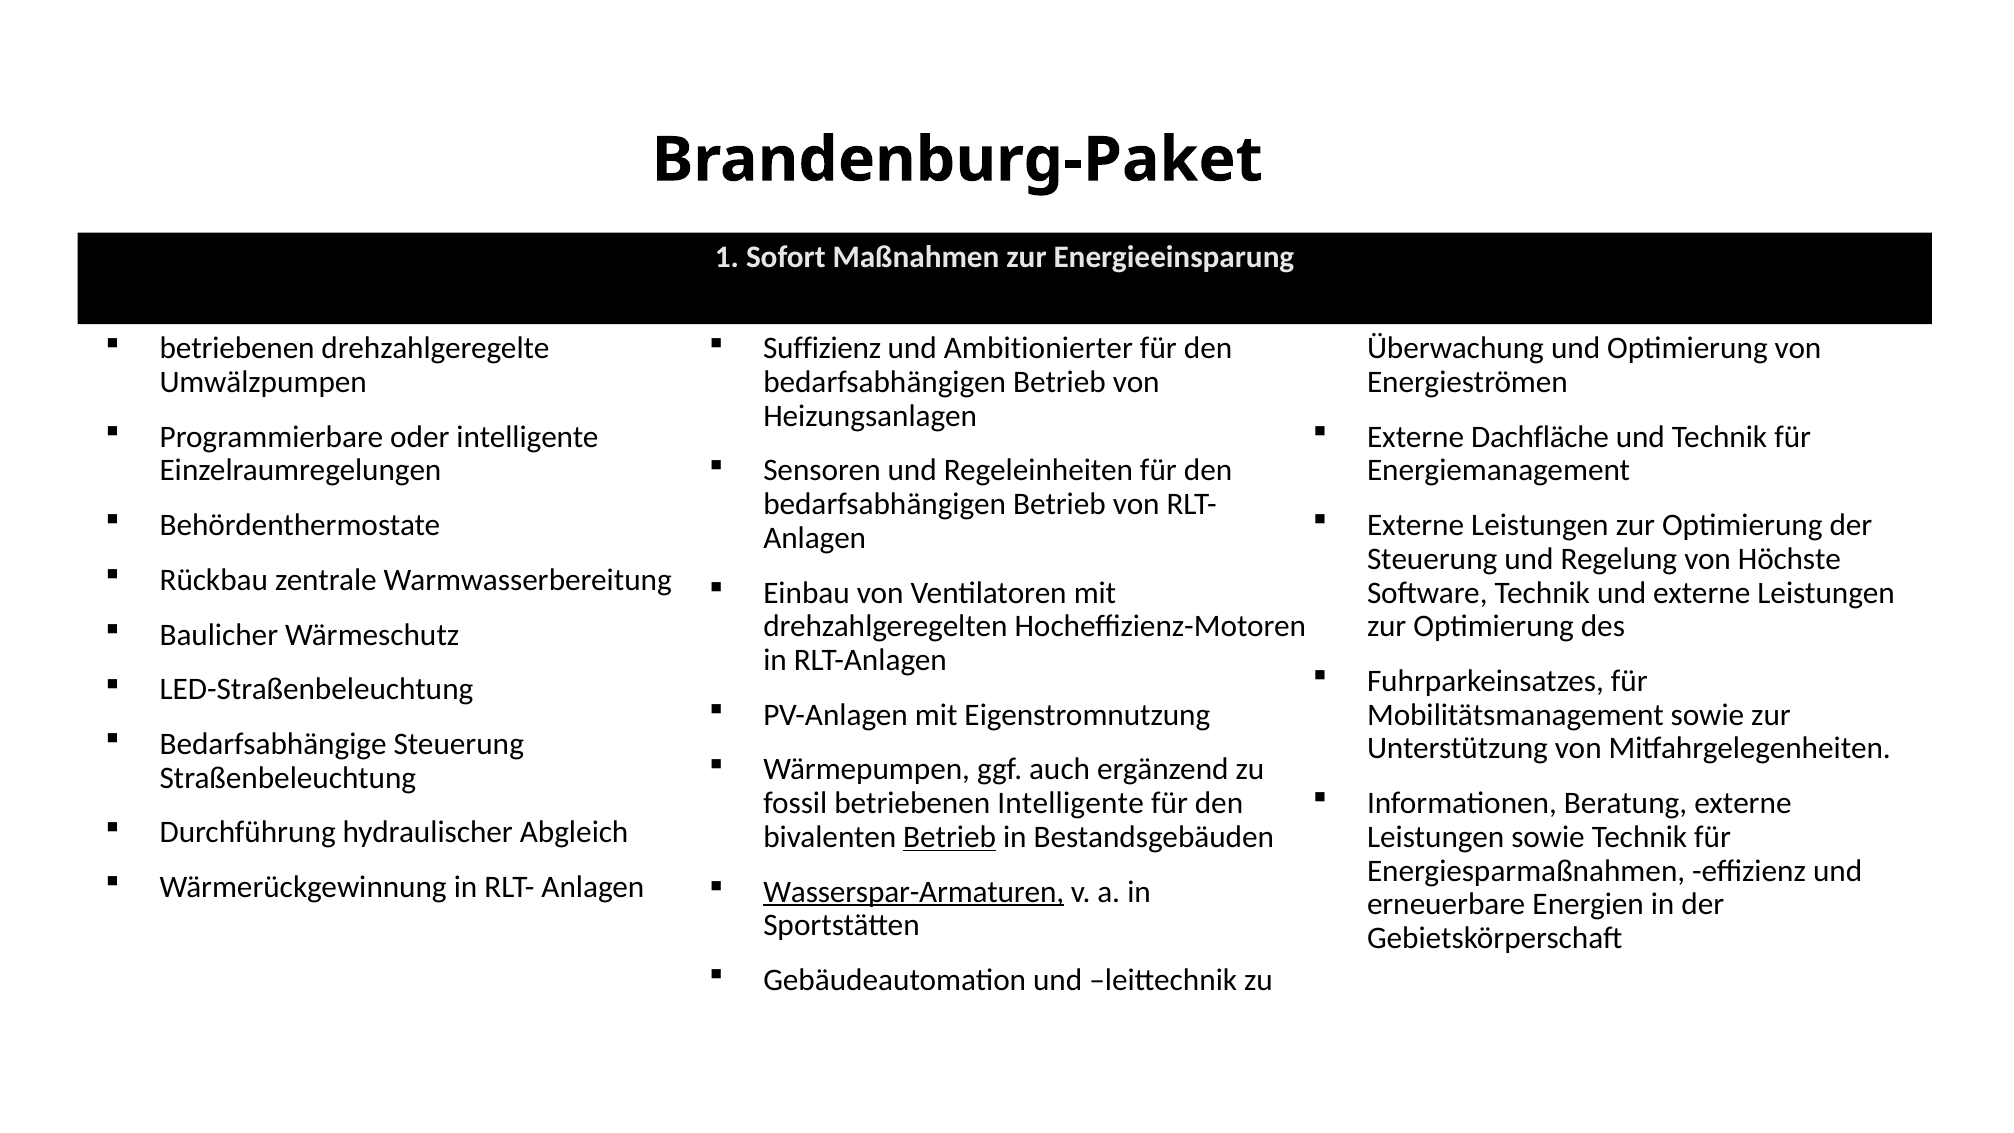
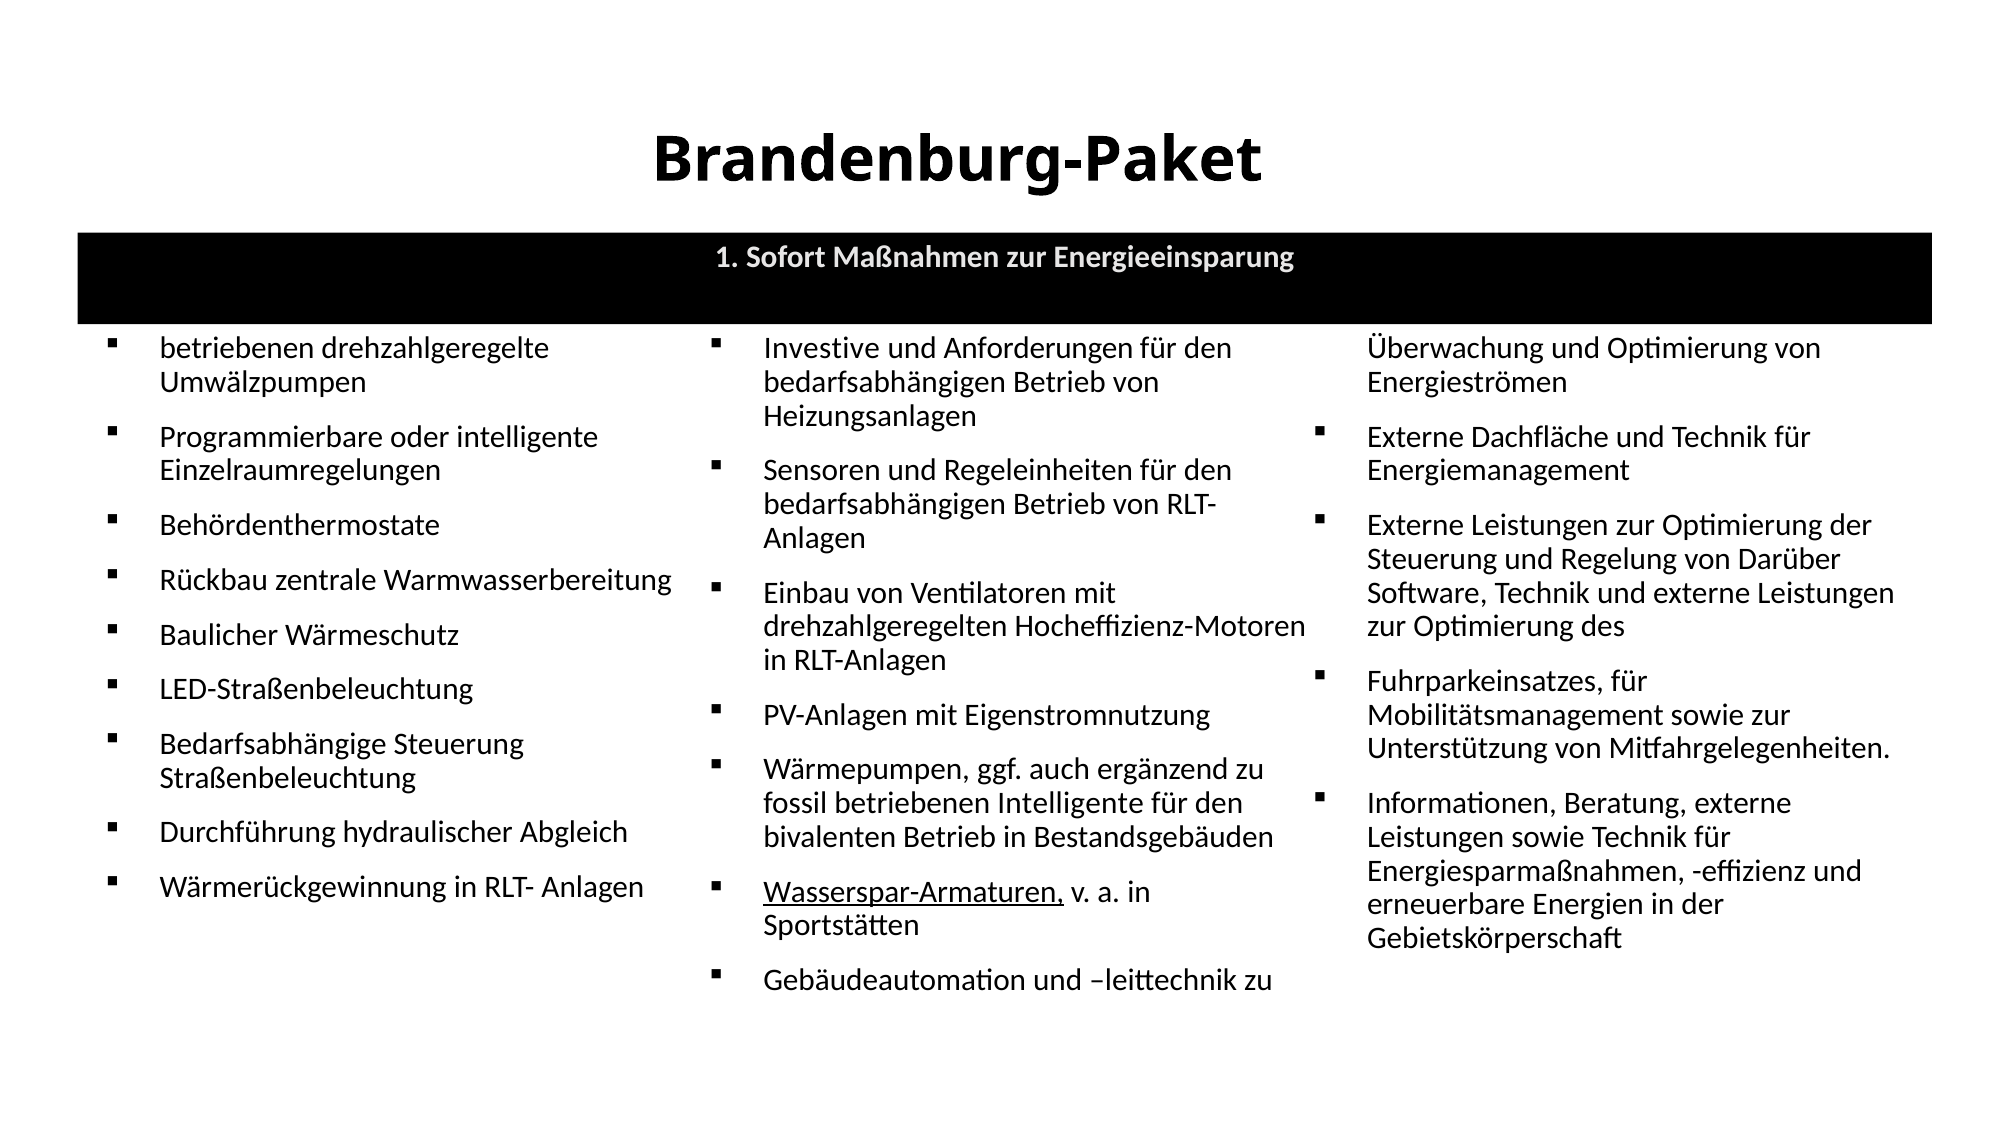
Suffizienz: Suffizienz -> Investive
Ambitionierter: Ambitionierter -> Anforderungen
Höchste: Höchste -> Darüber
Betrieb at (950, 837) underline: present -> none
